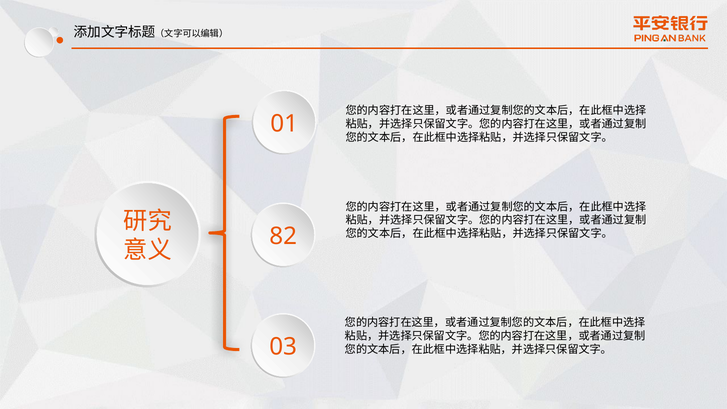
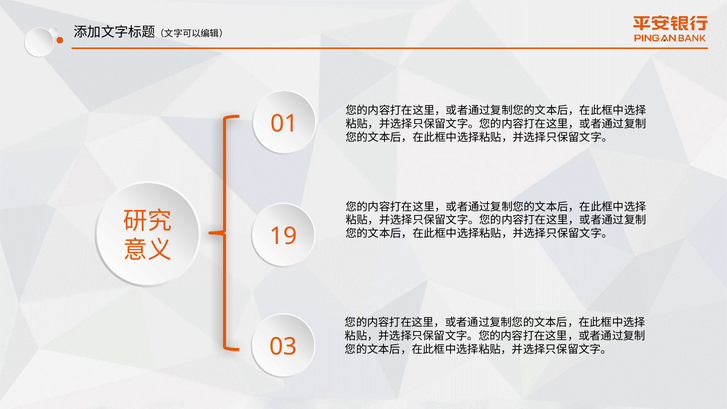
82: 82 -> 19
